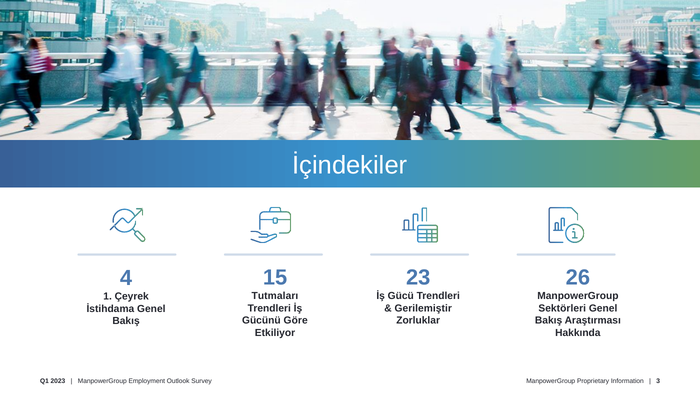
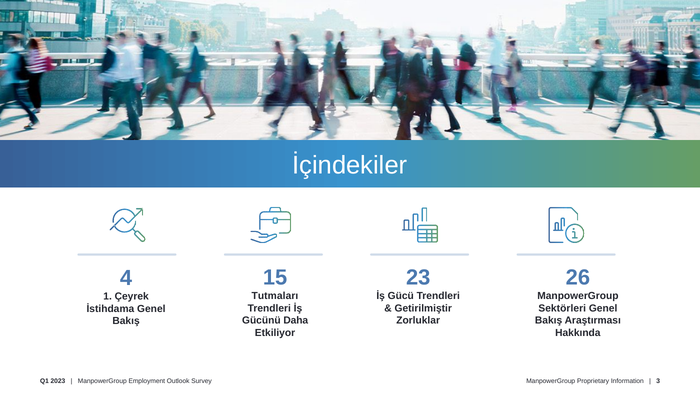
Gerilemiştir: Gerilemiştir -> Getirilmiştir
Göre: Göre -> Daha
